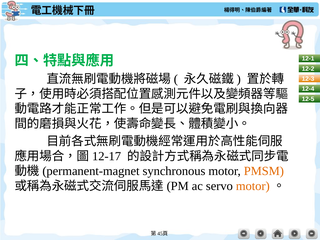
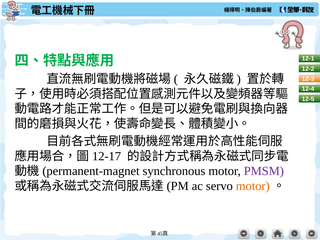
PMSM colour: orange -> purple
